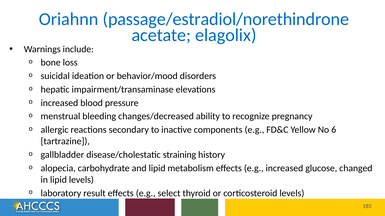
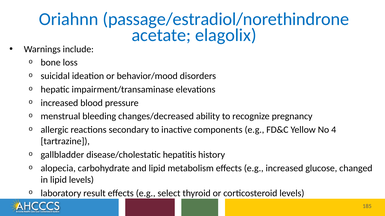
6: 6 -> 4
straining: straining -> hepatitis
